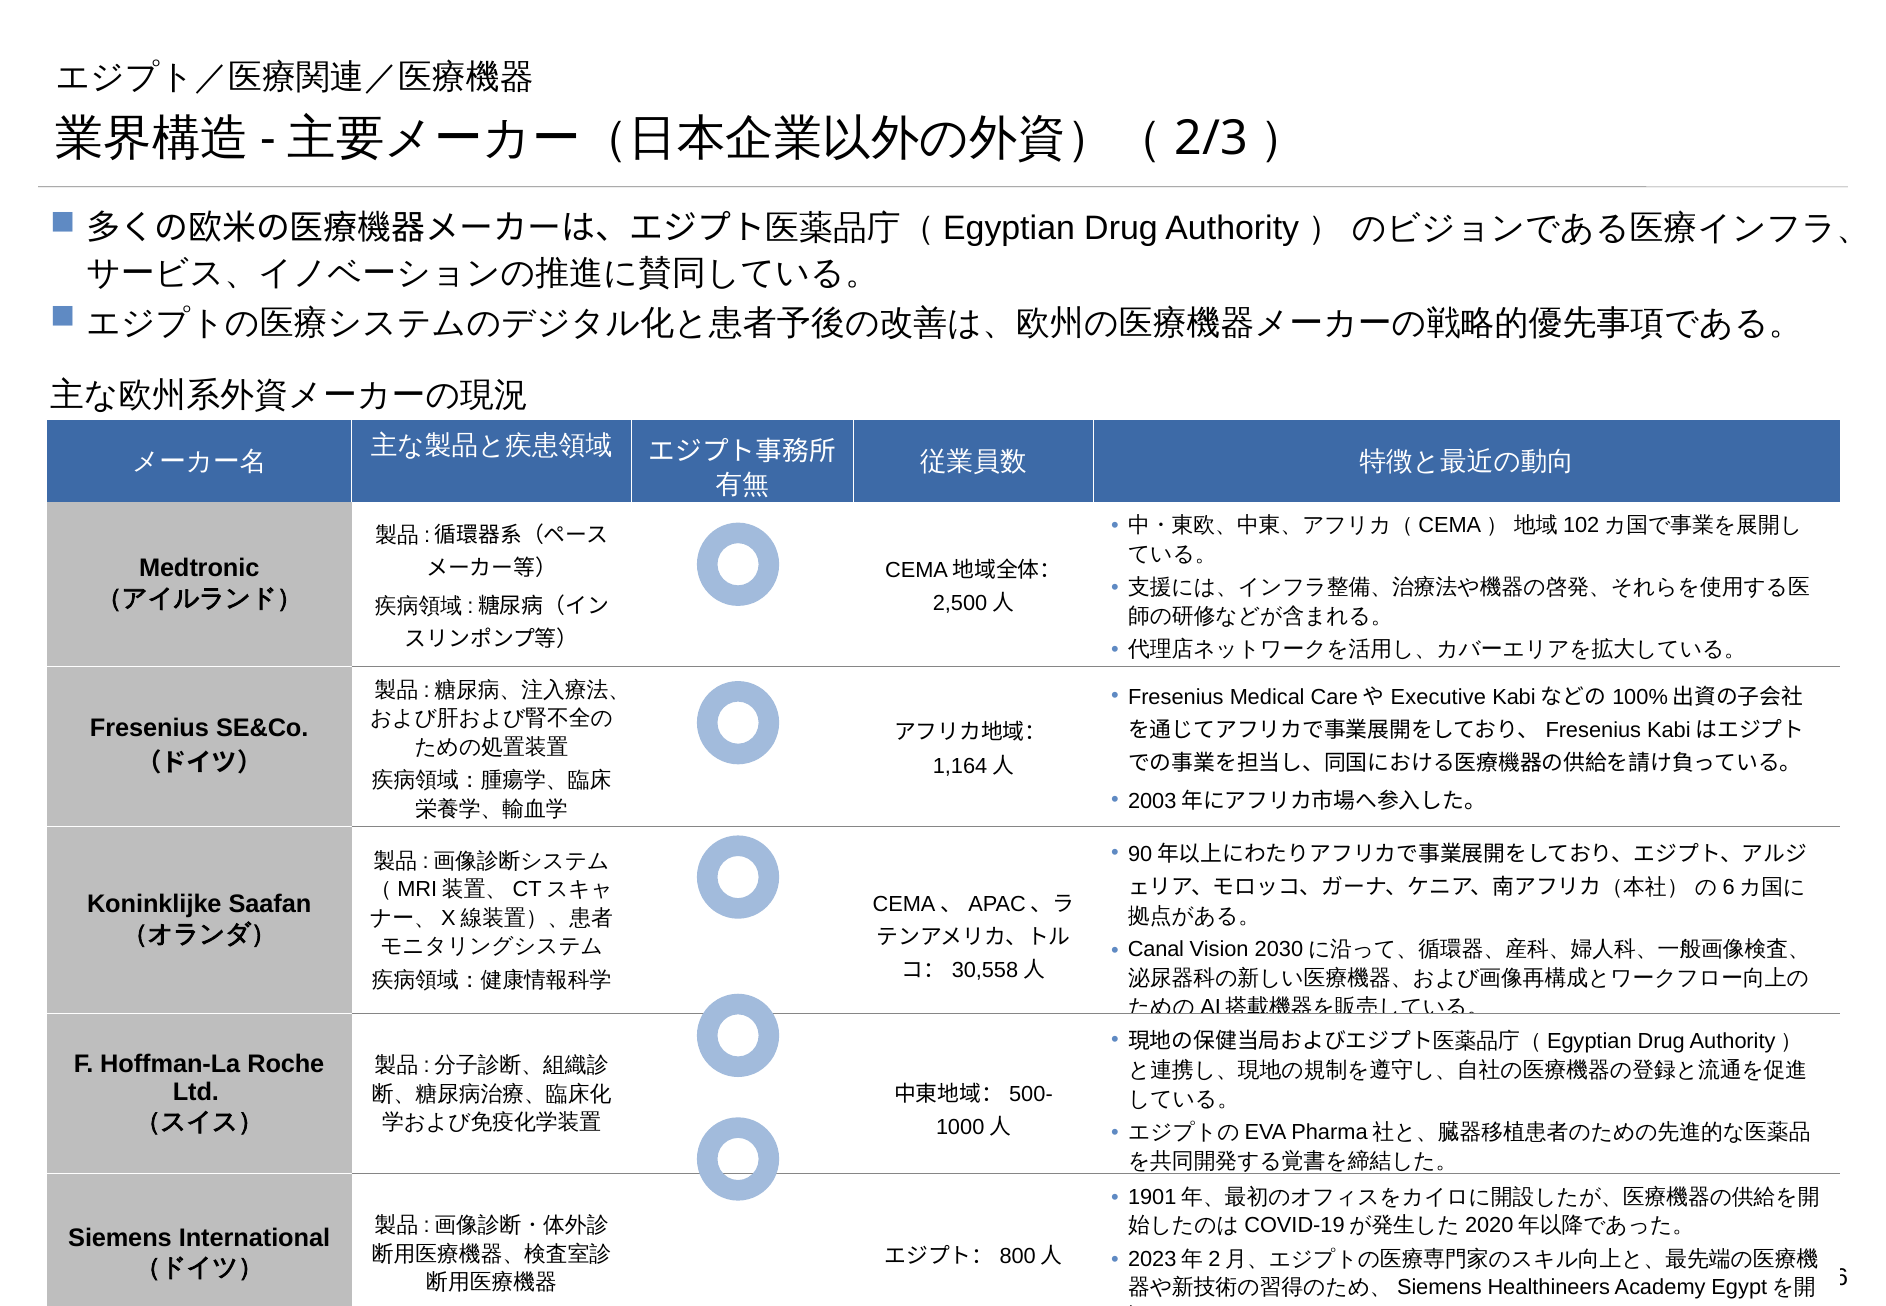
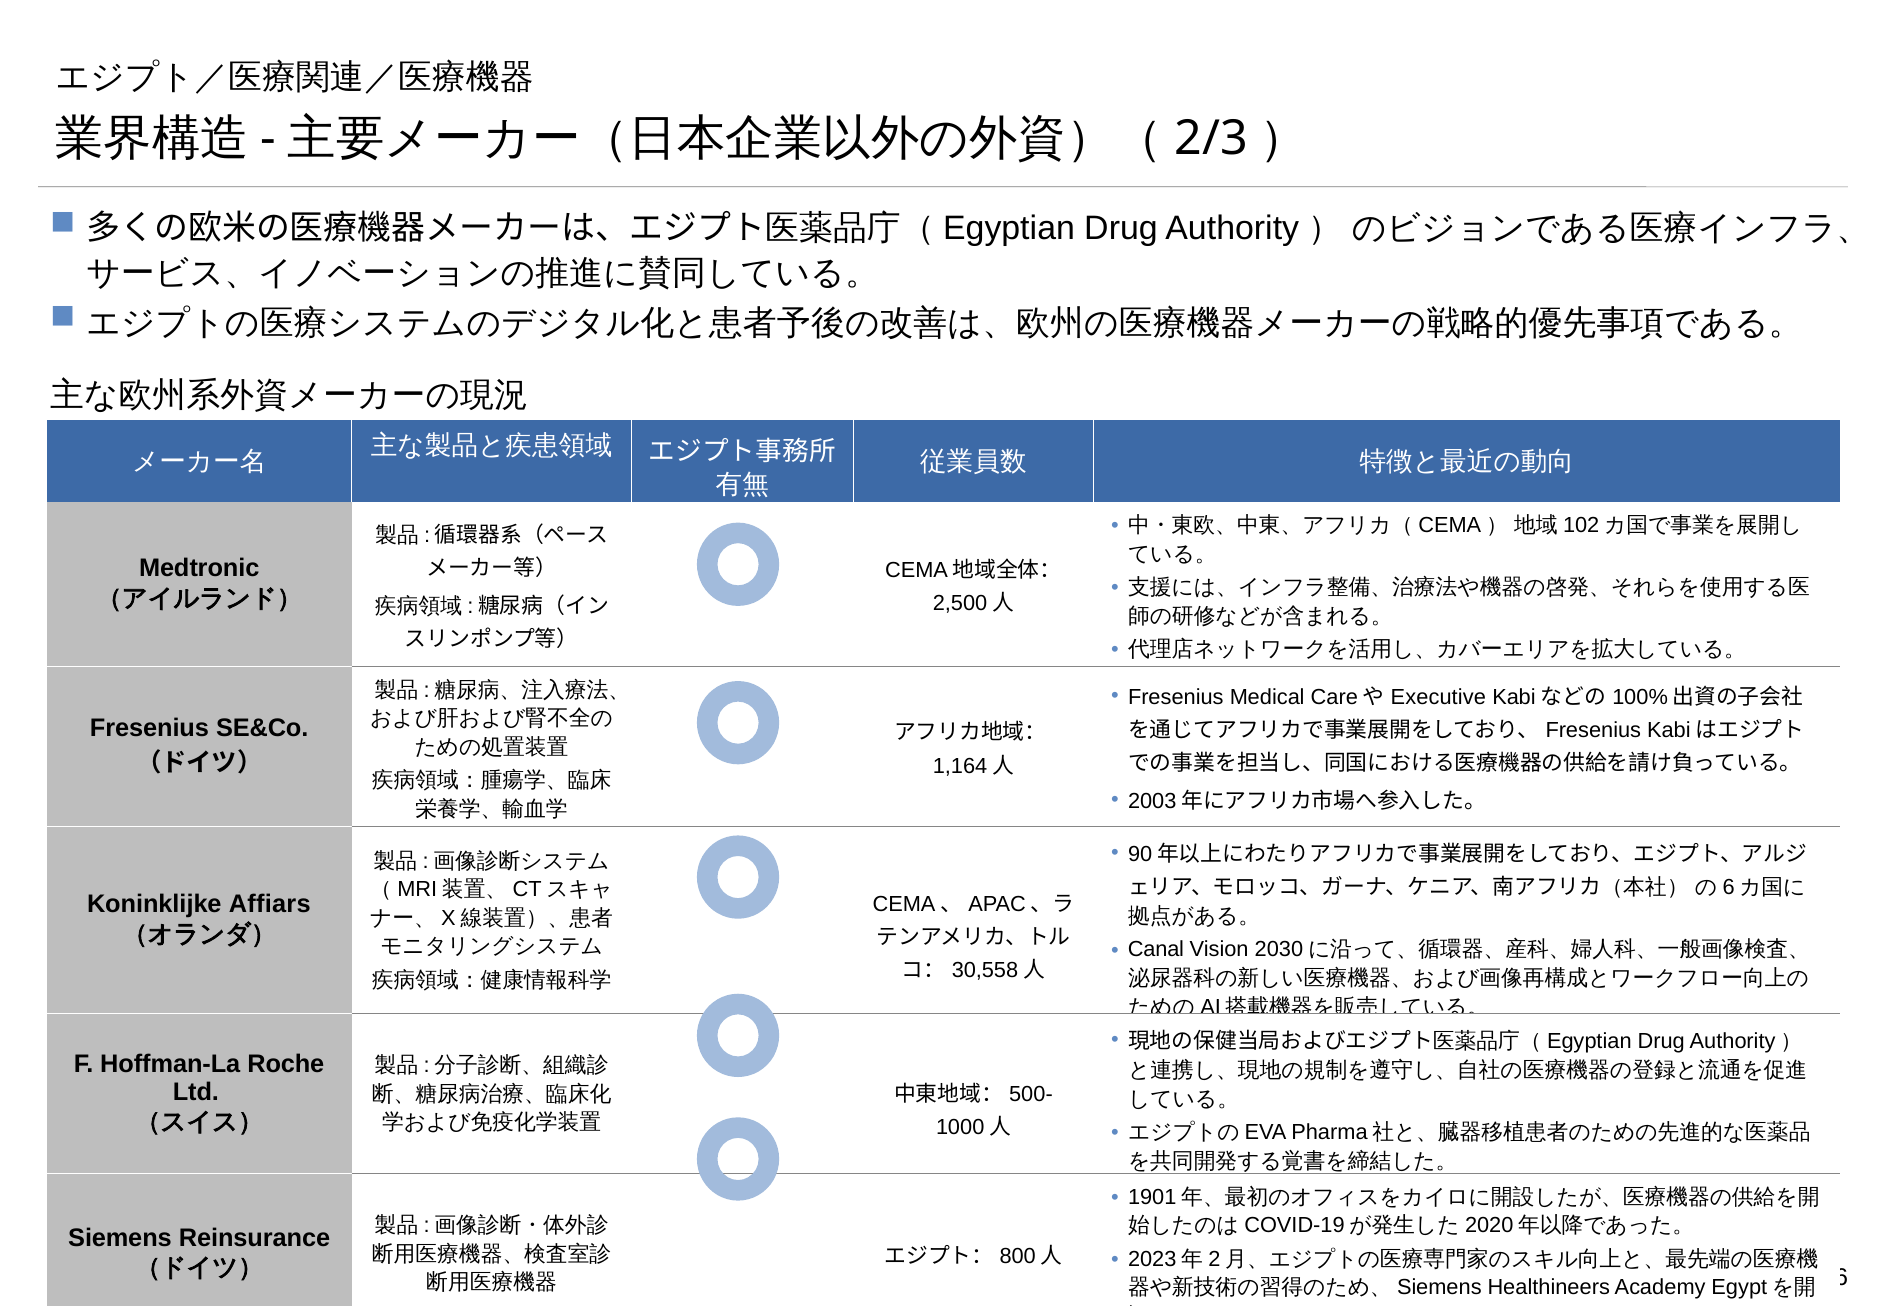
Saafan: Saafan -> Affiars
International: International -> Reinsurance
